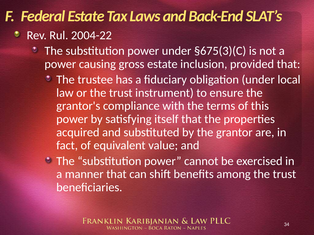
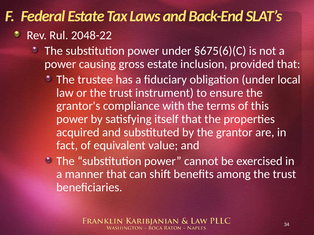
2004-22: 2004-22 -> 2048-22
§675(3)(C: §675(3)(C -> §675(6)(C
